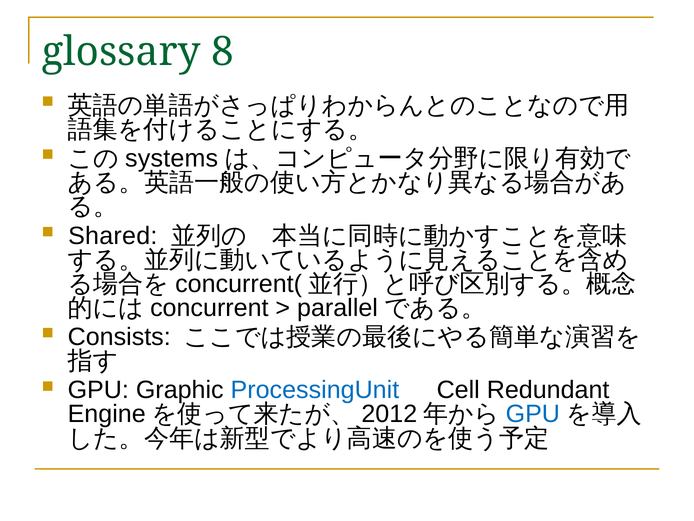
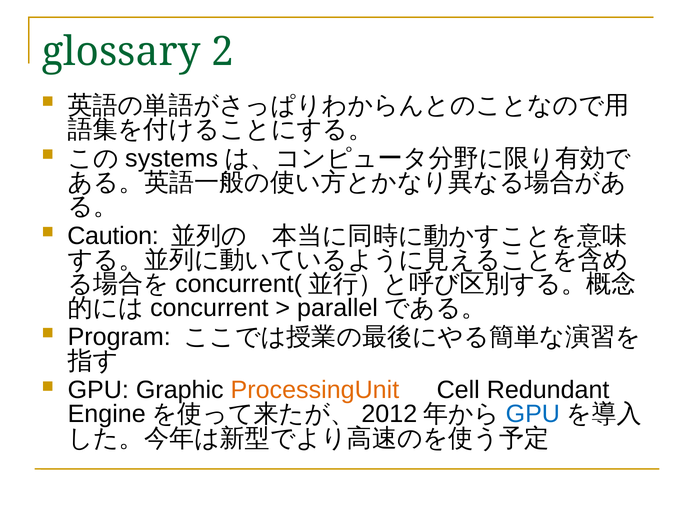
8: 8 -> 2
Shared: Shared -> Caution
Consists: Consists -> Program
ProcessingUnit colour: blue -> orange
